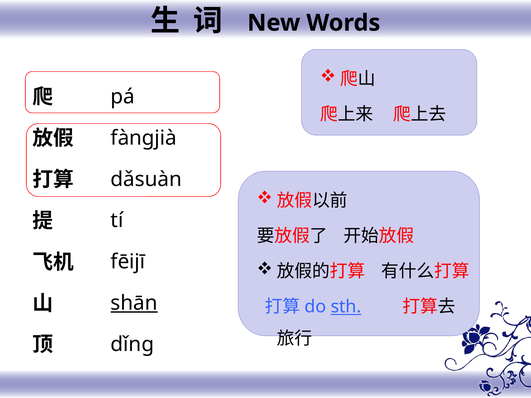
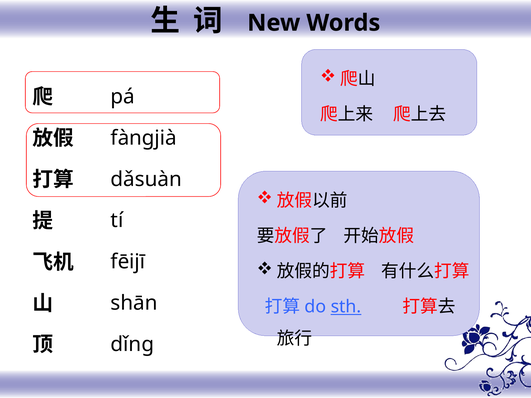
shān underline: present -> none
